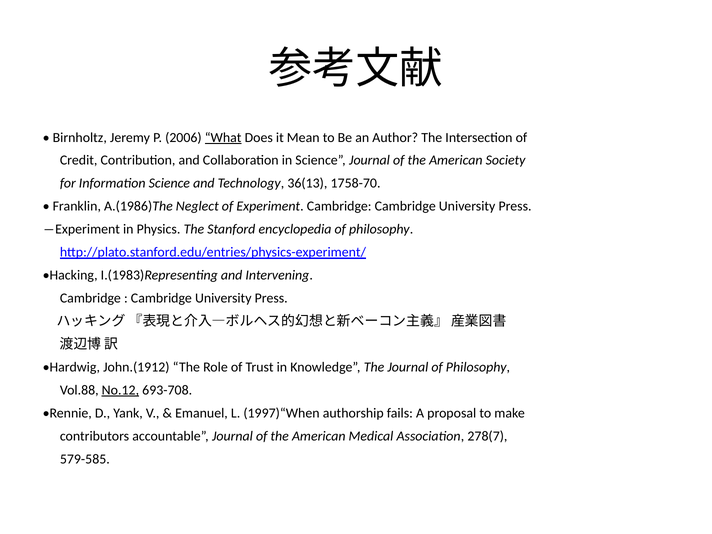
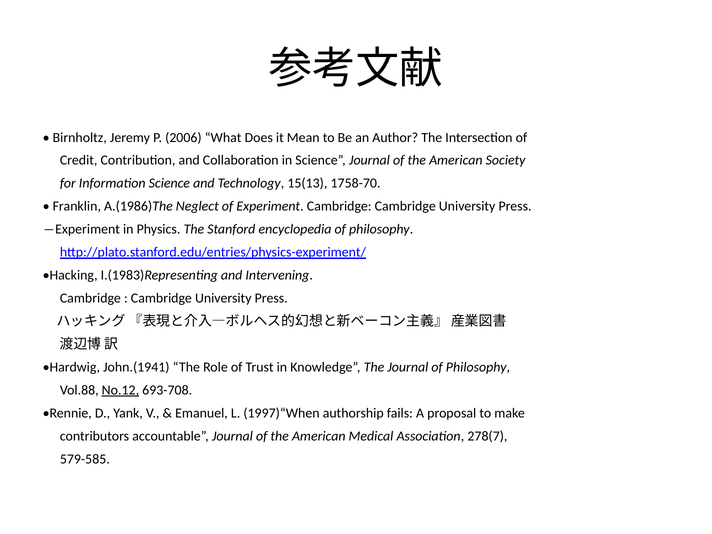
What underline: present -> none
36(13: 36(13 -> 15(13
John.(1912: John.(1912 -> John.(1941
